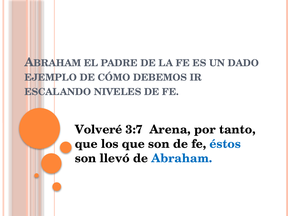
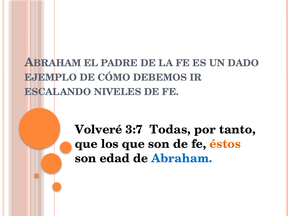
Arena: Arena -> Todas
éstos colour: blue -> orange
llevó: llevó -> edad
